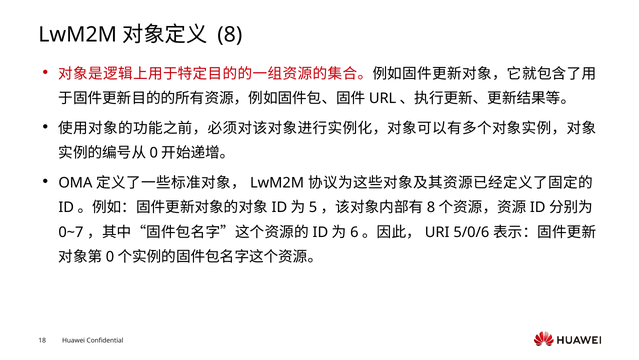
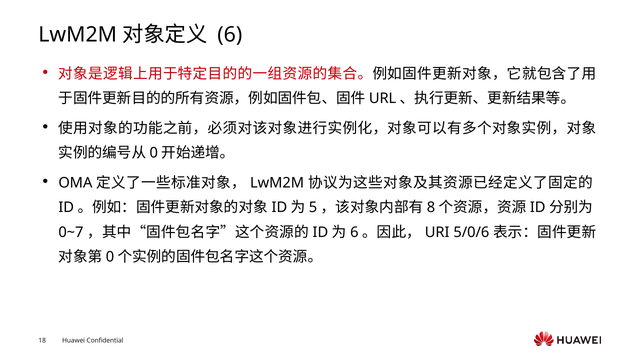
8 at (230, 35): 8 -> 6
